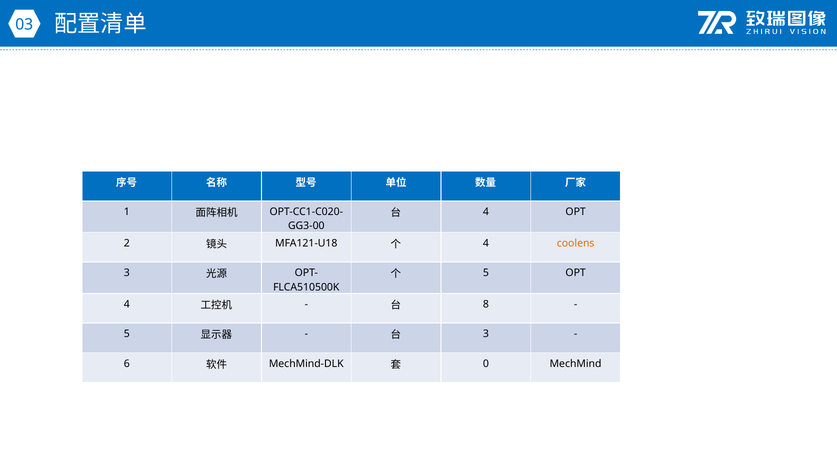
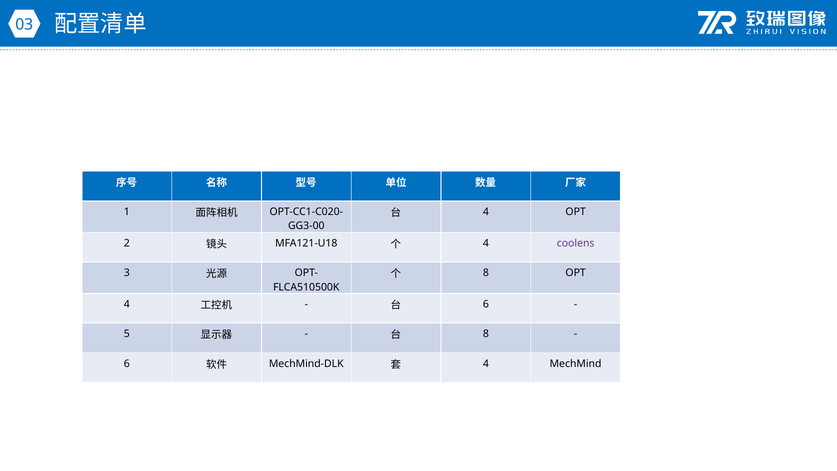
coolens colour: orange -> purple
5 at (486, 273): 5 -> 8
8 at (486, 304): 8 -> 6
3 at (486, 334): 3 -> 8
0 at (486, 363): 0 -> 4
